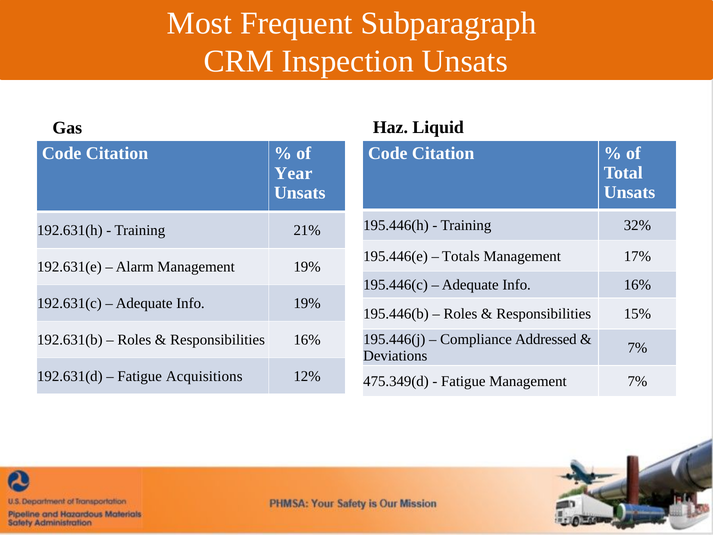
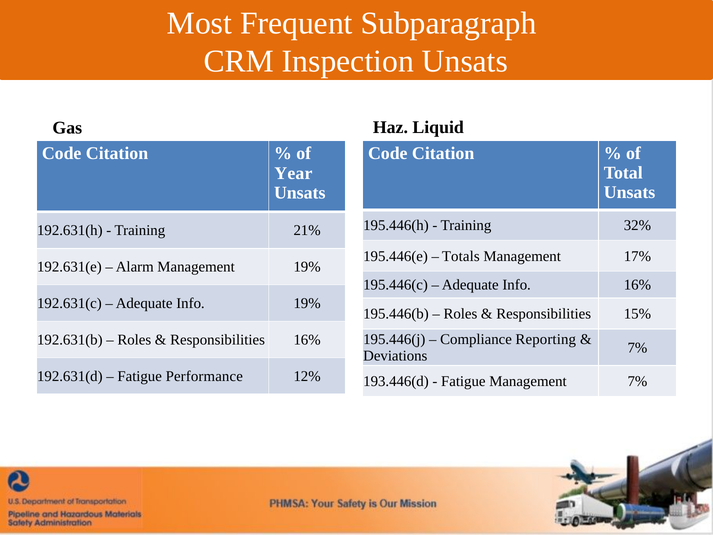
Addressed: Addressed -> Reporting
Acquisitions: Acquisitions -> Performance
475.349(d: 475.349(d -> 193.446(d
